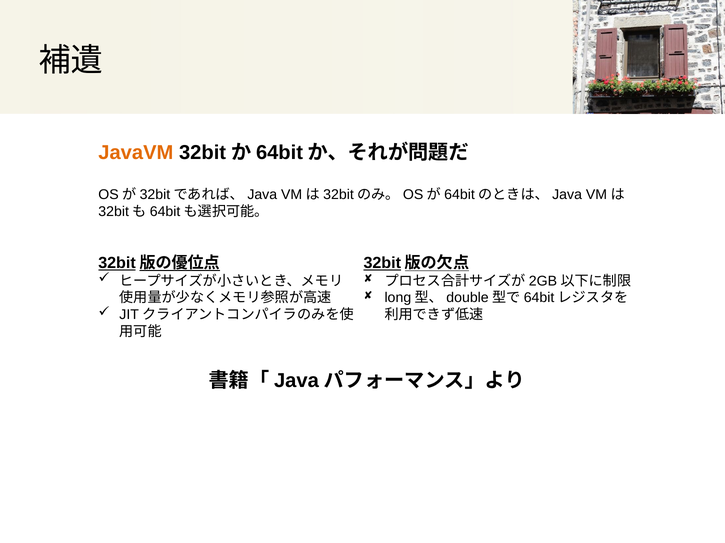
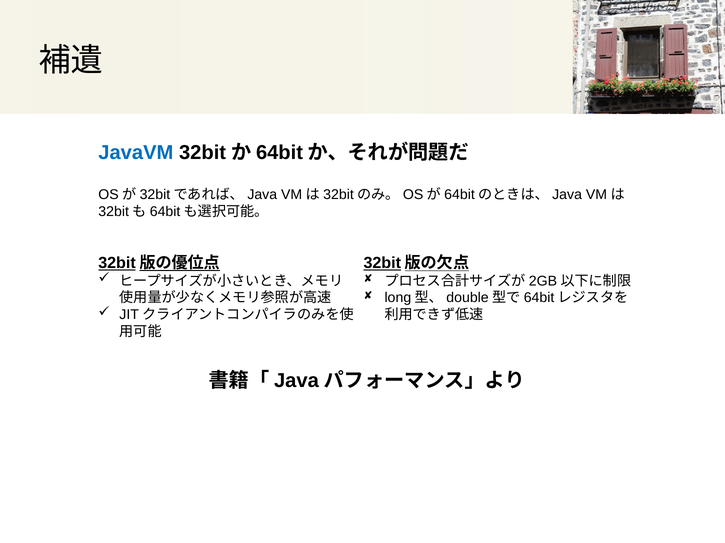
JavaVM colour: orange -> blue
